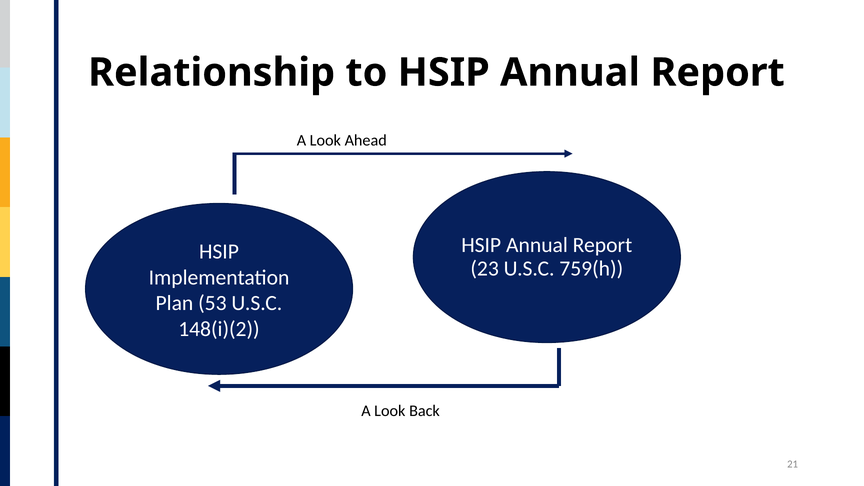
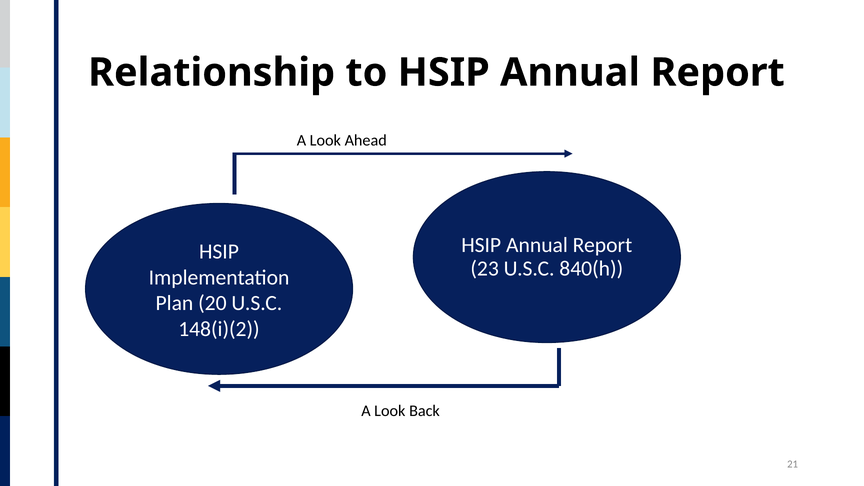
759(h: 759(h -> 840(h
53: 53 -> 20
